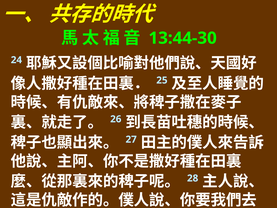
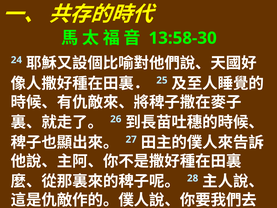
13:44-30: 13:44-30 -> 13:58-30
